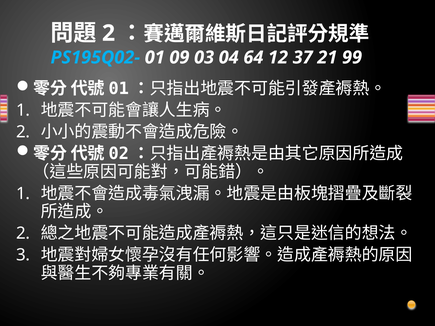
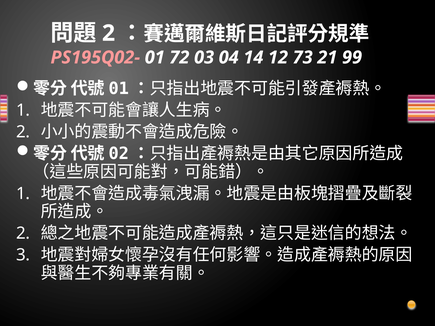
PS195Q02- colour: light blue -> pink
09: 09 -> 72
64: 64 -> 14
37: 37 -> 73
